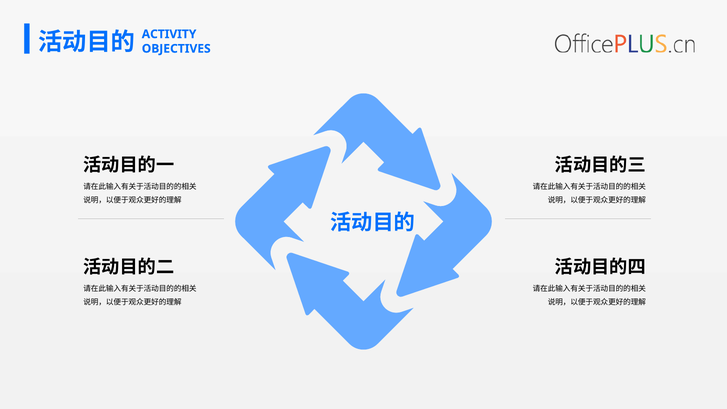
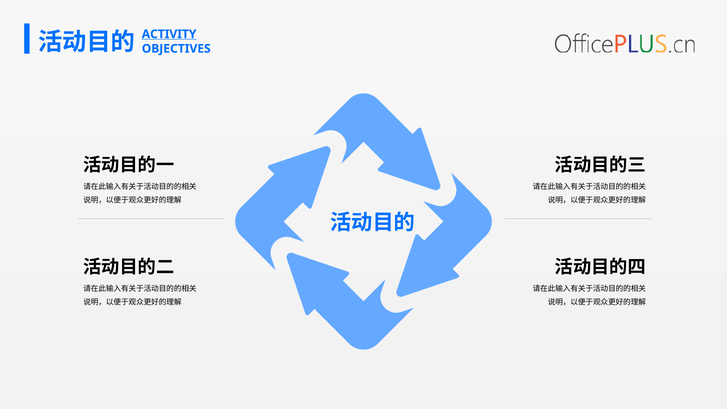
ACTIVITY underline: none -> present
